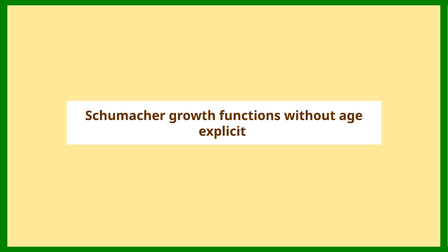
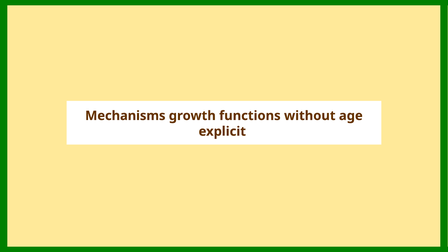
Schumacher: Schumacher -> Mechanisms
